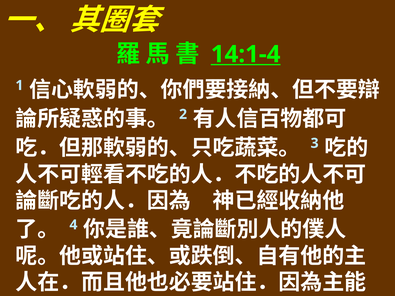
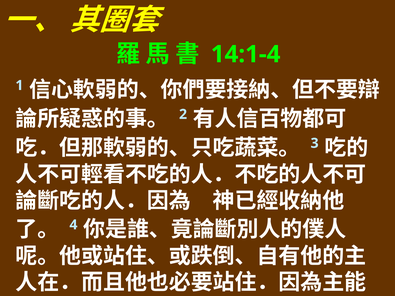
14:1-4 underline: present -> none
